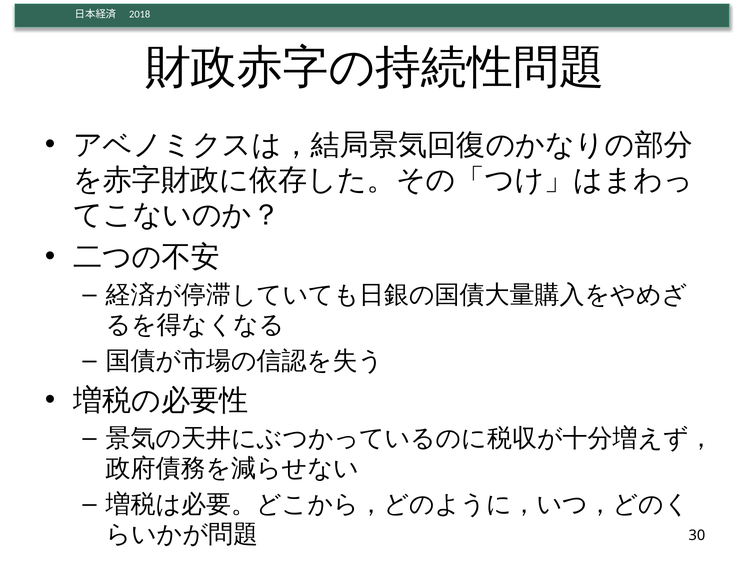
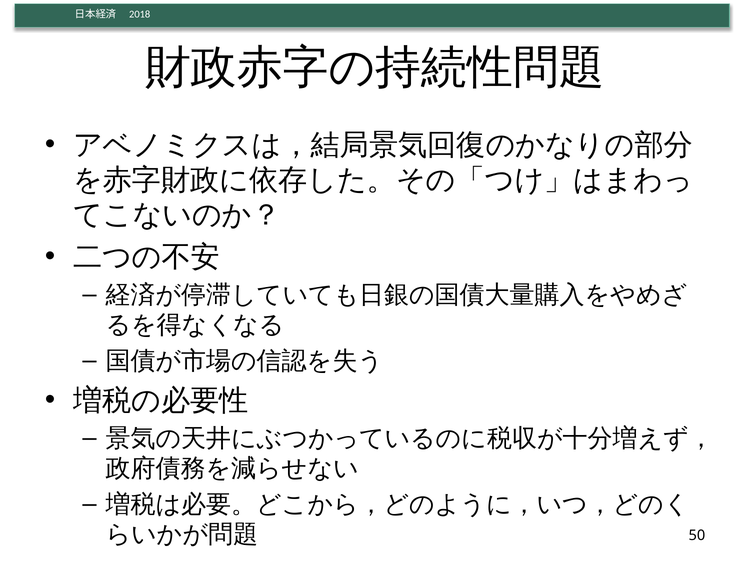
30: 30 -> 50
